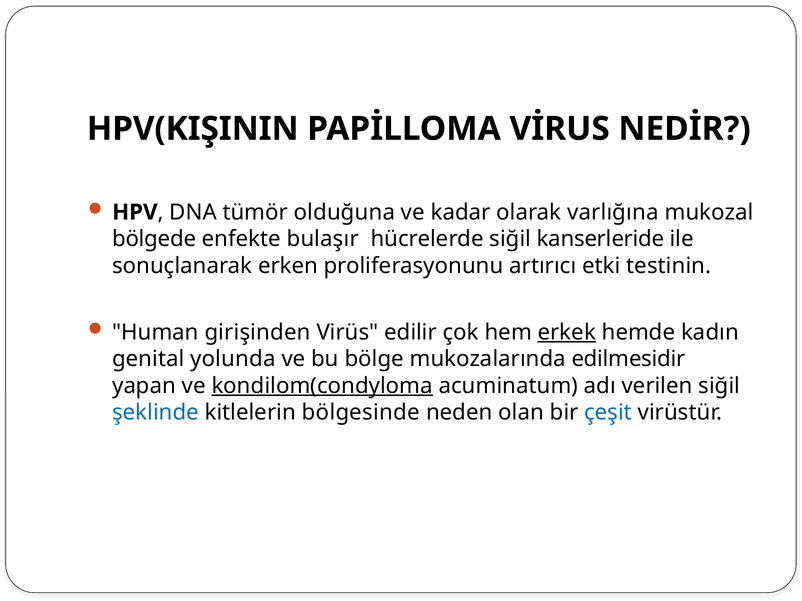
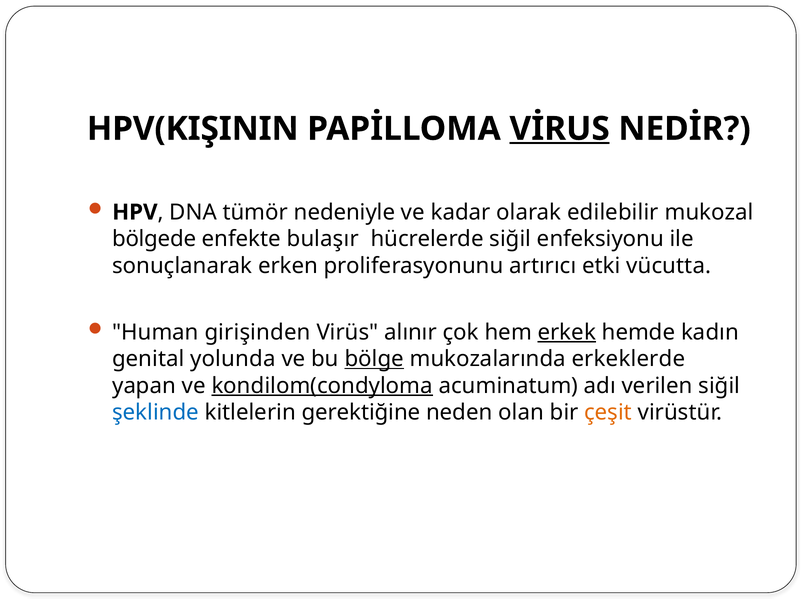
VİRUS underline: none -> present
olduğuna: olduğuna -> nedeniyle
varlığına: varlığına -> edilebilir
kanserleride: kanserleride -> enfeksiyonu
testinin: testinin -> vücutta
edilir: edilir -> alınır
bölge underline: none -> present
edilmesidir: edilmesidir -> erkeklerde
bölgesinde: bölgesinde -> gerektiğine
çeşit colour: blue -> orange
